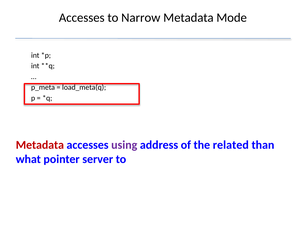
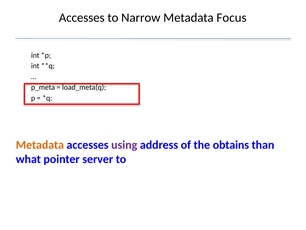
Mode: Mode -> Focus
Metadata at (40, 145) colour: red -> orange
related: related -> obtains
